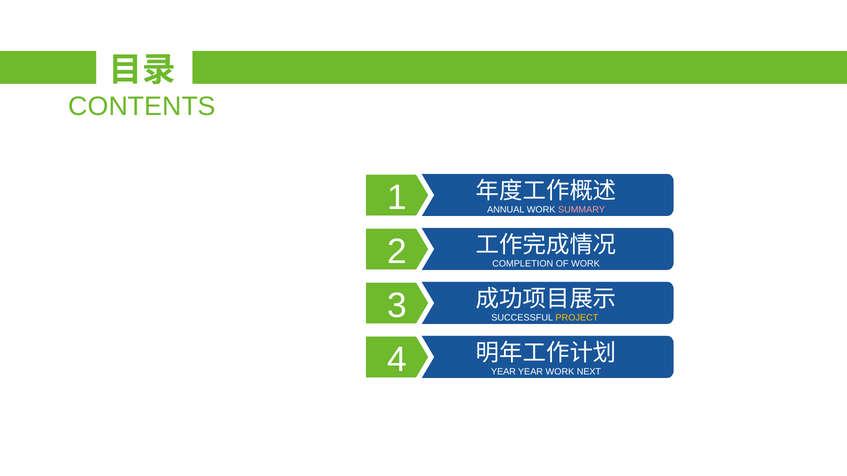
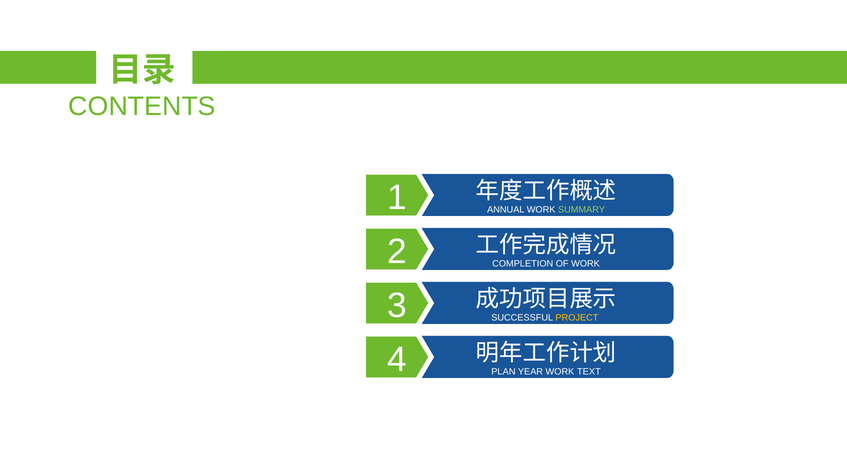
SUMMARY colour: pink -> light green
YEAR at (503, 372): YEAR -> PLAN
NEXT: NEXT -> TEXT
